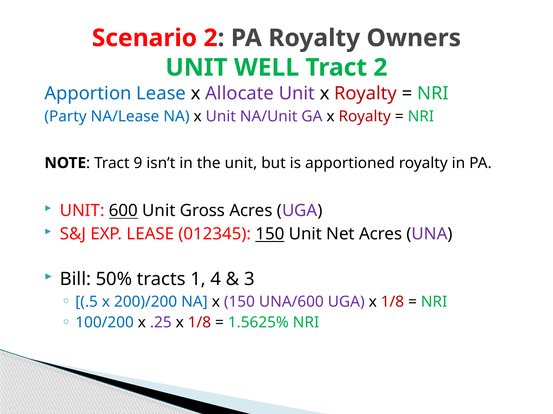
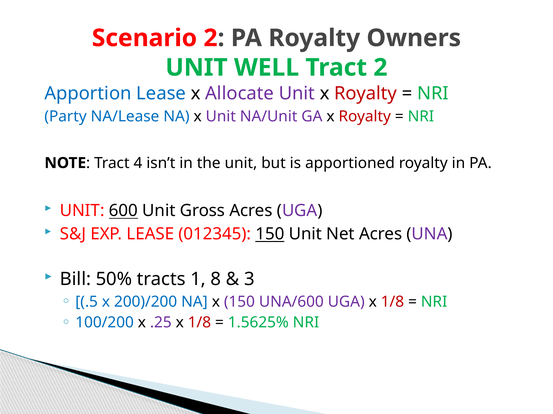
9: 9 -> 4
4: 4 -> 8
